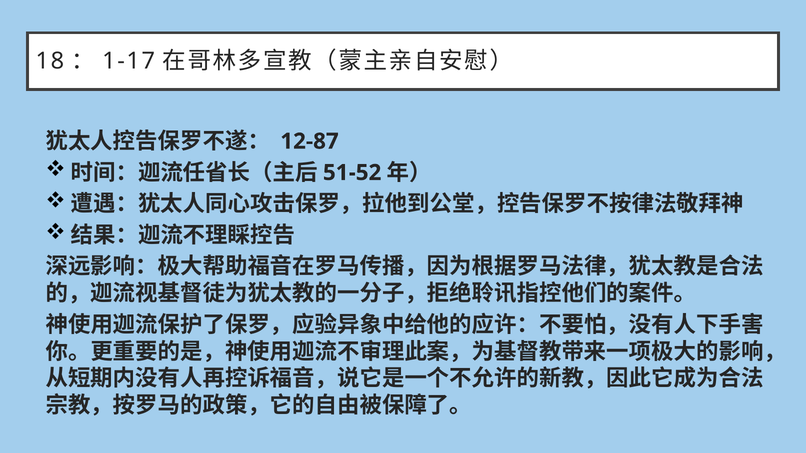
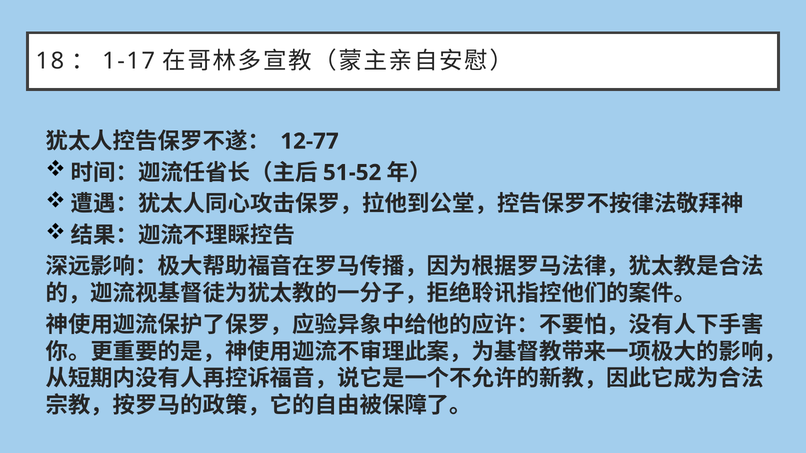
12-87: 12-87 -> 12-77
